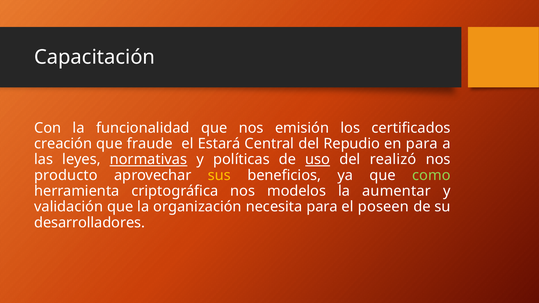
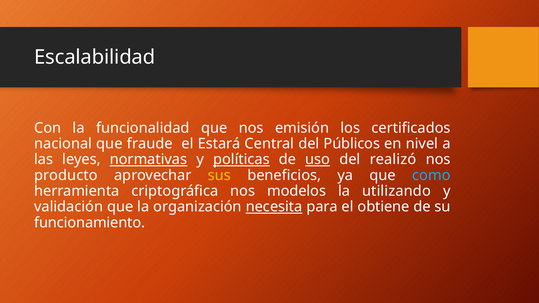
Capacitación: Capacitación -> Escalabilidad
creación: creación -> nacional
Repudio: Repudio -> Públicos
en para: para -> nivel
políticas underline: none -> present
como colour: light green -> light blue
aumentar: aumentar -> utilizando
necesita underline: none -> present
poseen: poseen -> obtiene
desarrolladores: desarrolladores -> funcionamiento
